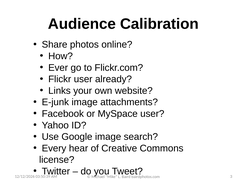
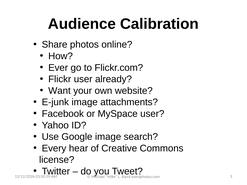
Links: Links -> Want
